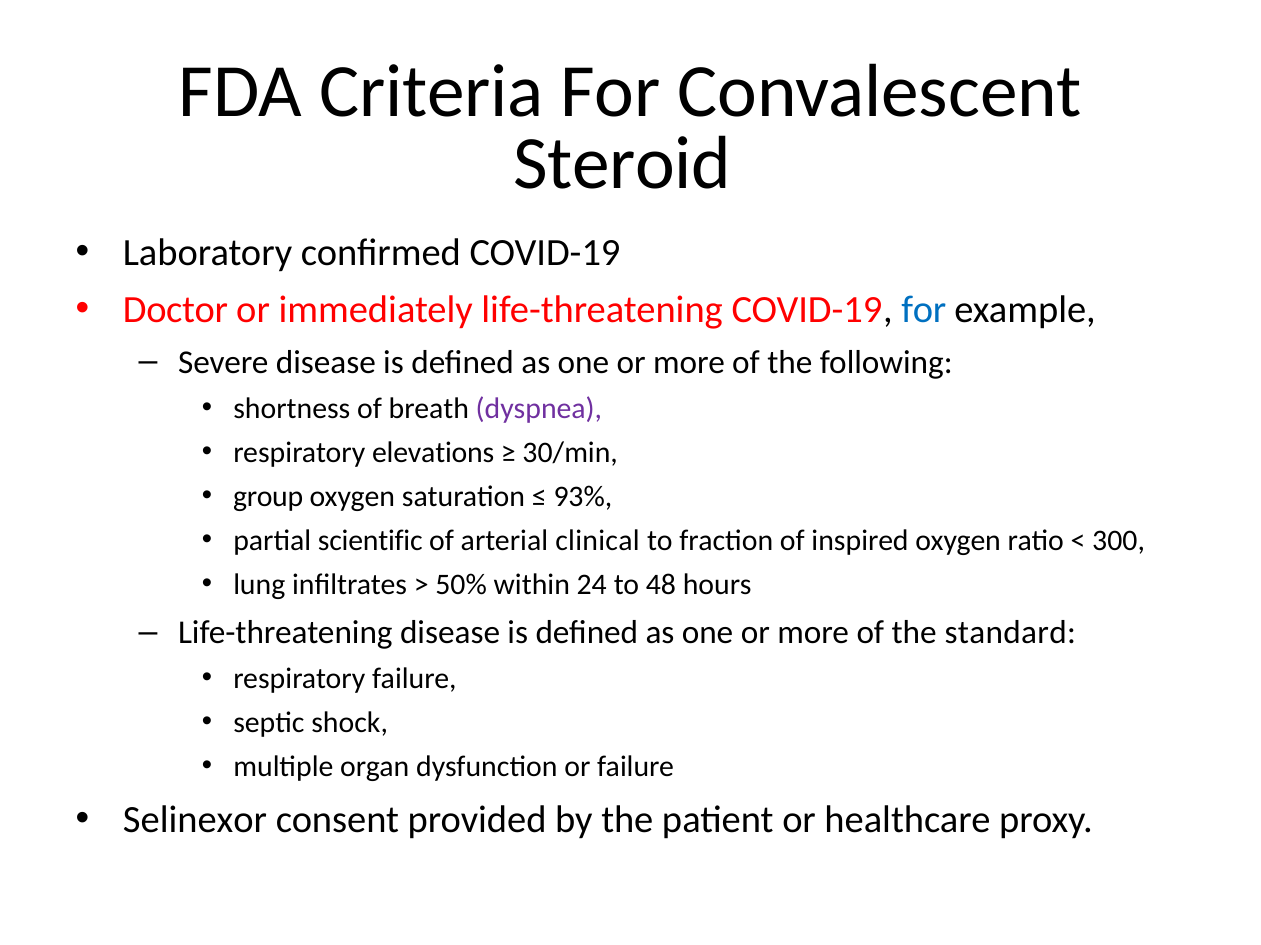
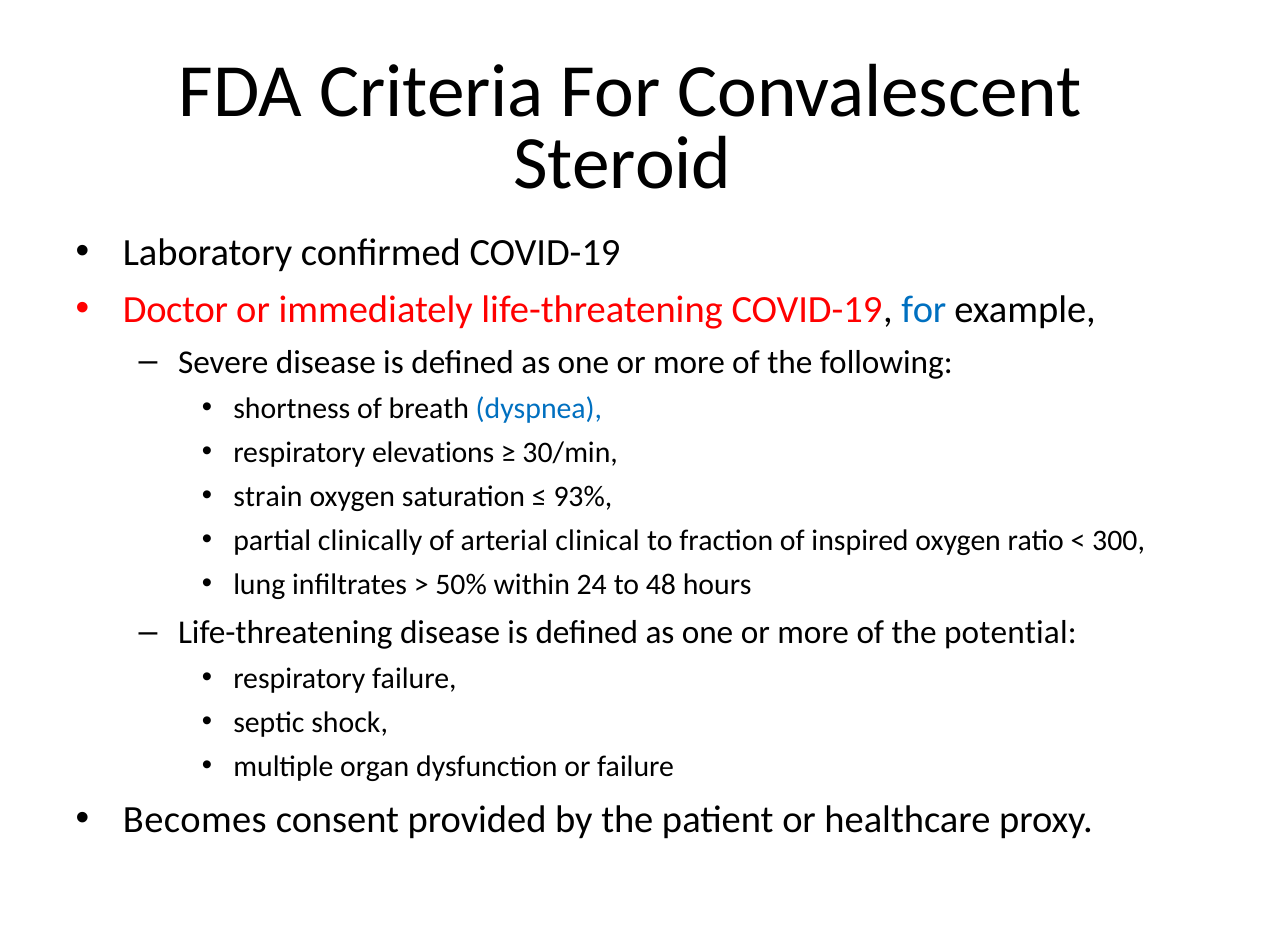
dyspnea colour: purple -> blue
group: group -> strain
scientific: scientific -> clinically
standard: standard -> potential
Selinexor: Selinexor -> Becomes
